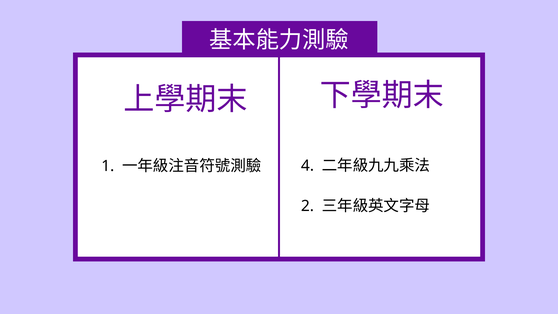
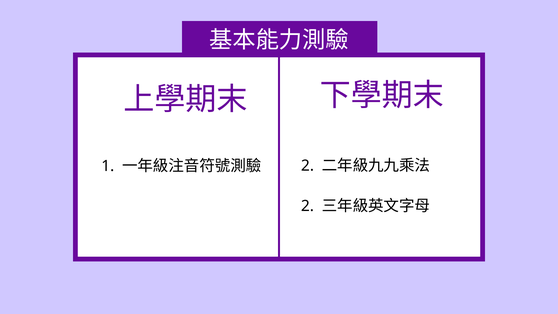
4 at (307, 166): 4 -> 2
